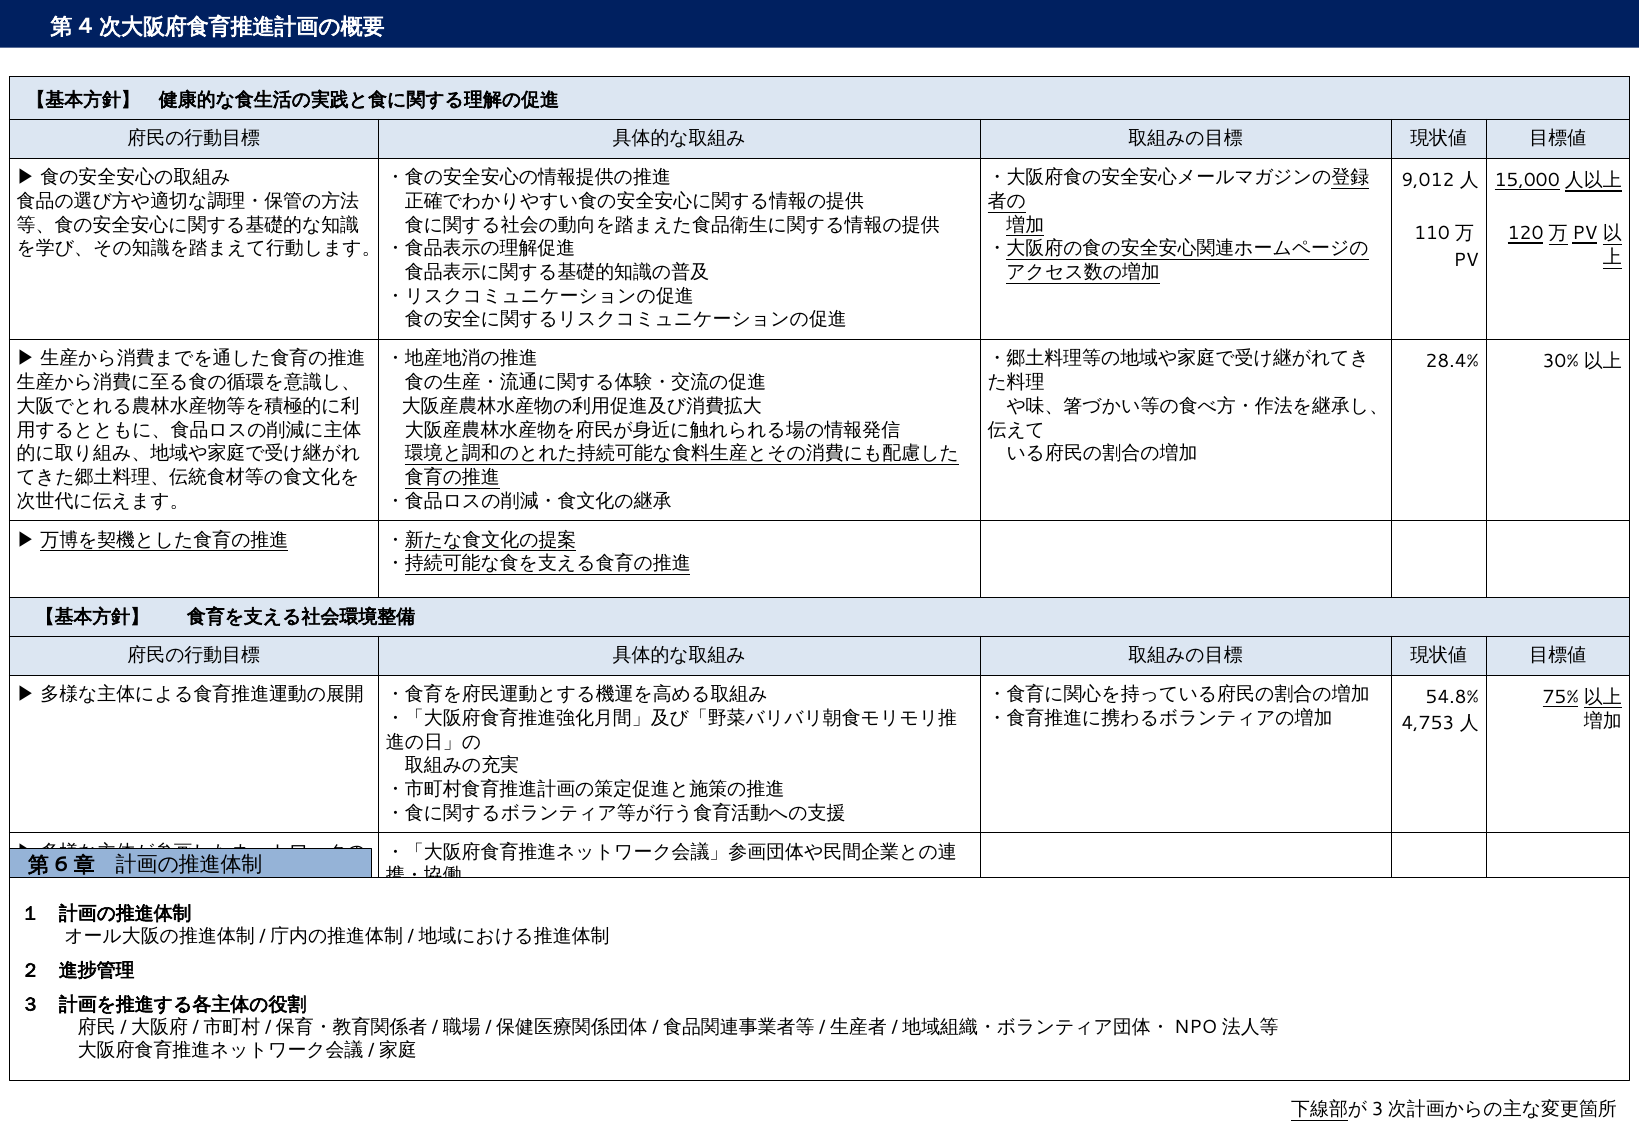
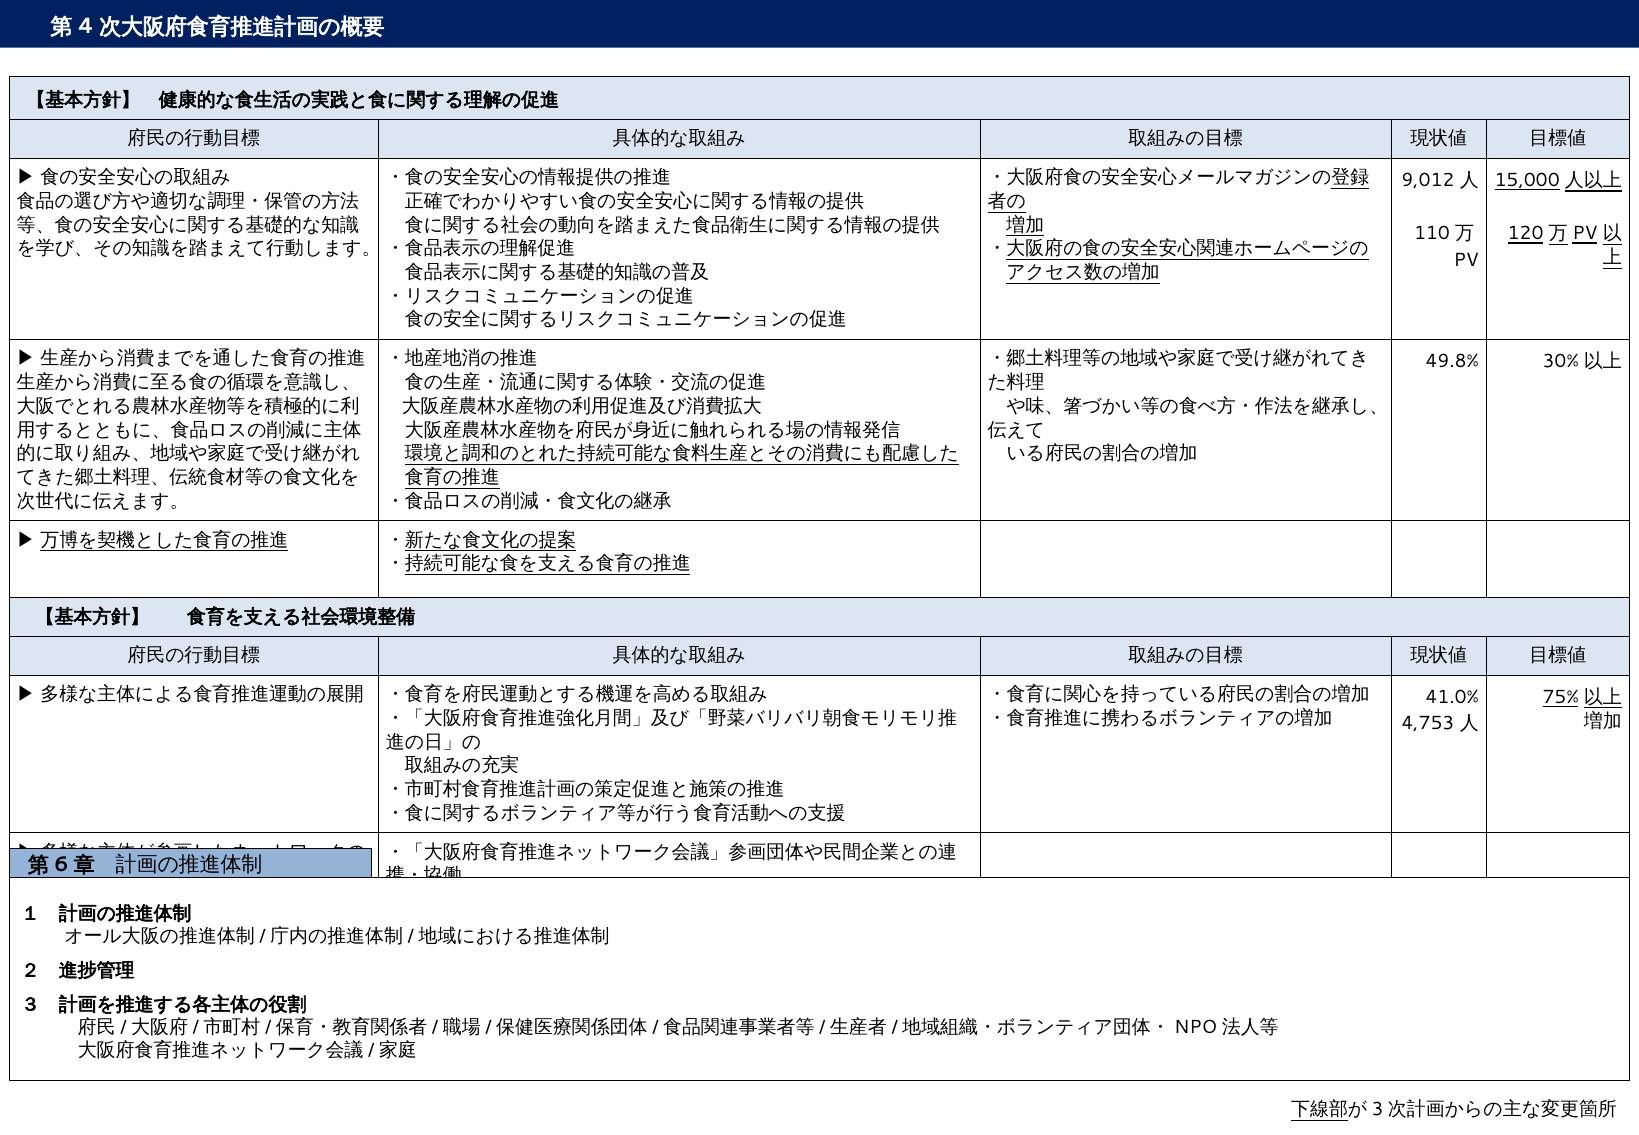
28.4%: 28.4% -> 49.8%
54.8%: 54.8% -> 41.0%
